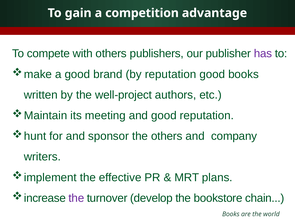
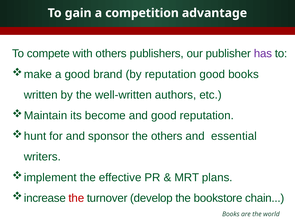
well-project: well-project -> well-written
meeting: meeting -> become
company: company -> essential
the at (76, 198) colour: purple -> red
